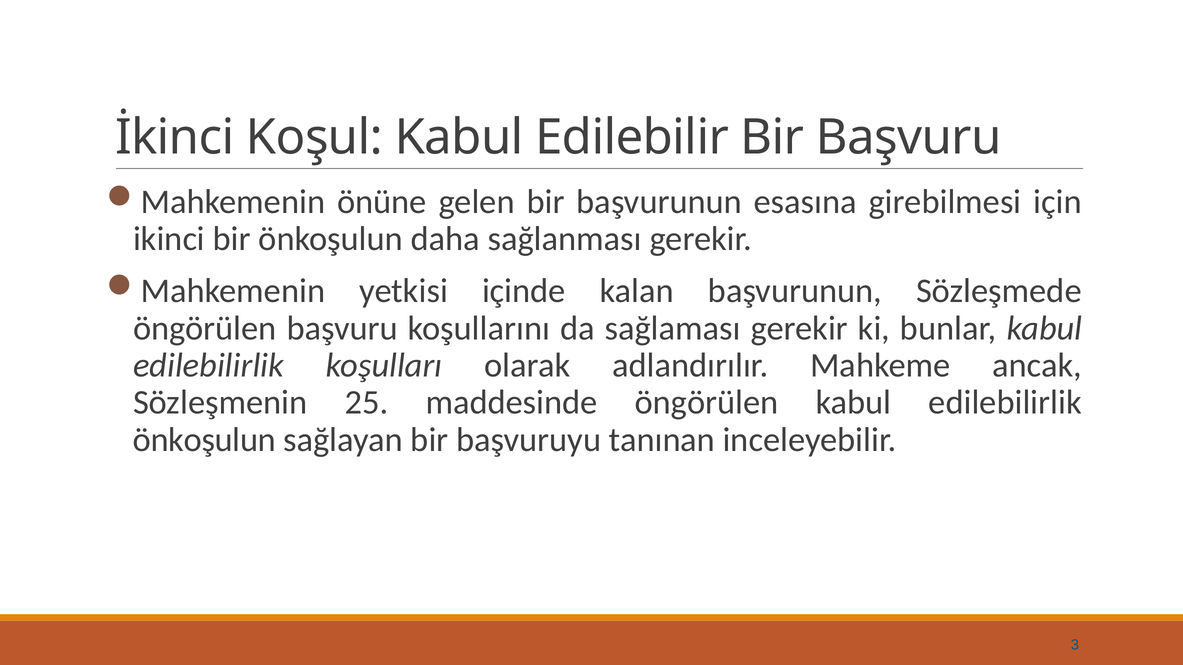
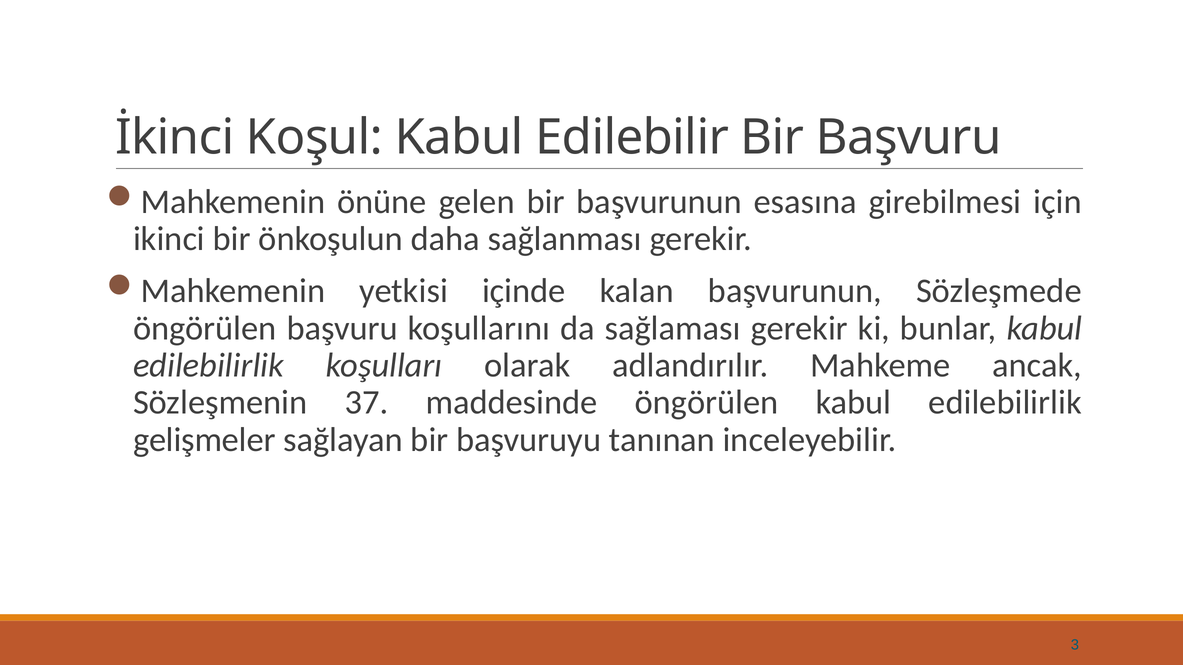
25: 25 -> 37
önkoşulun at (204, 440): önkoşulun -> gelişmeler
